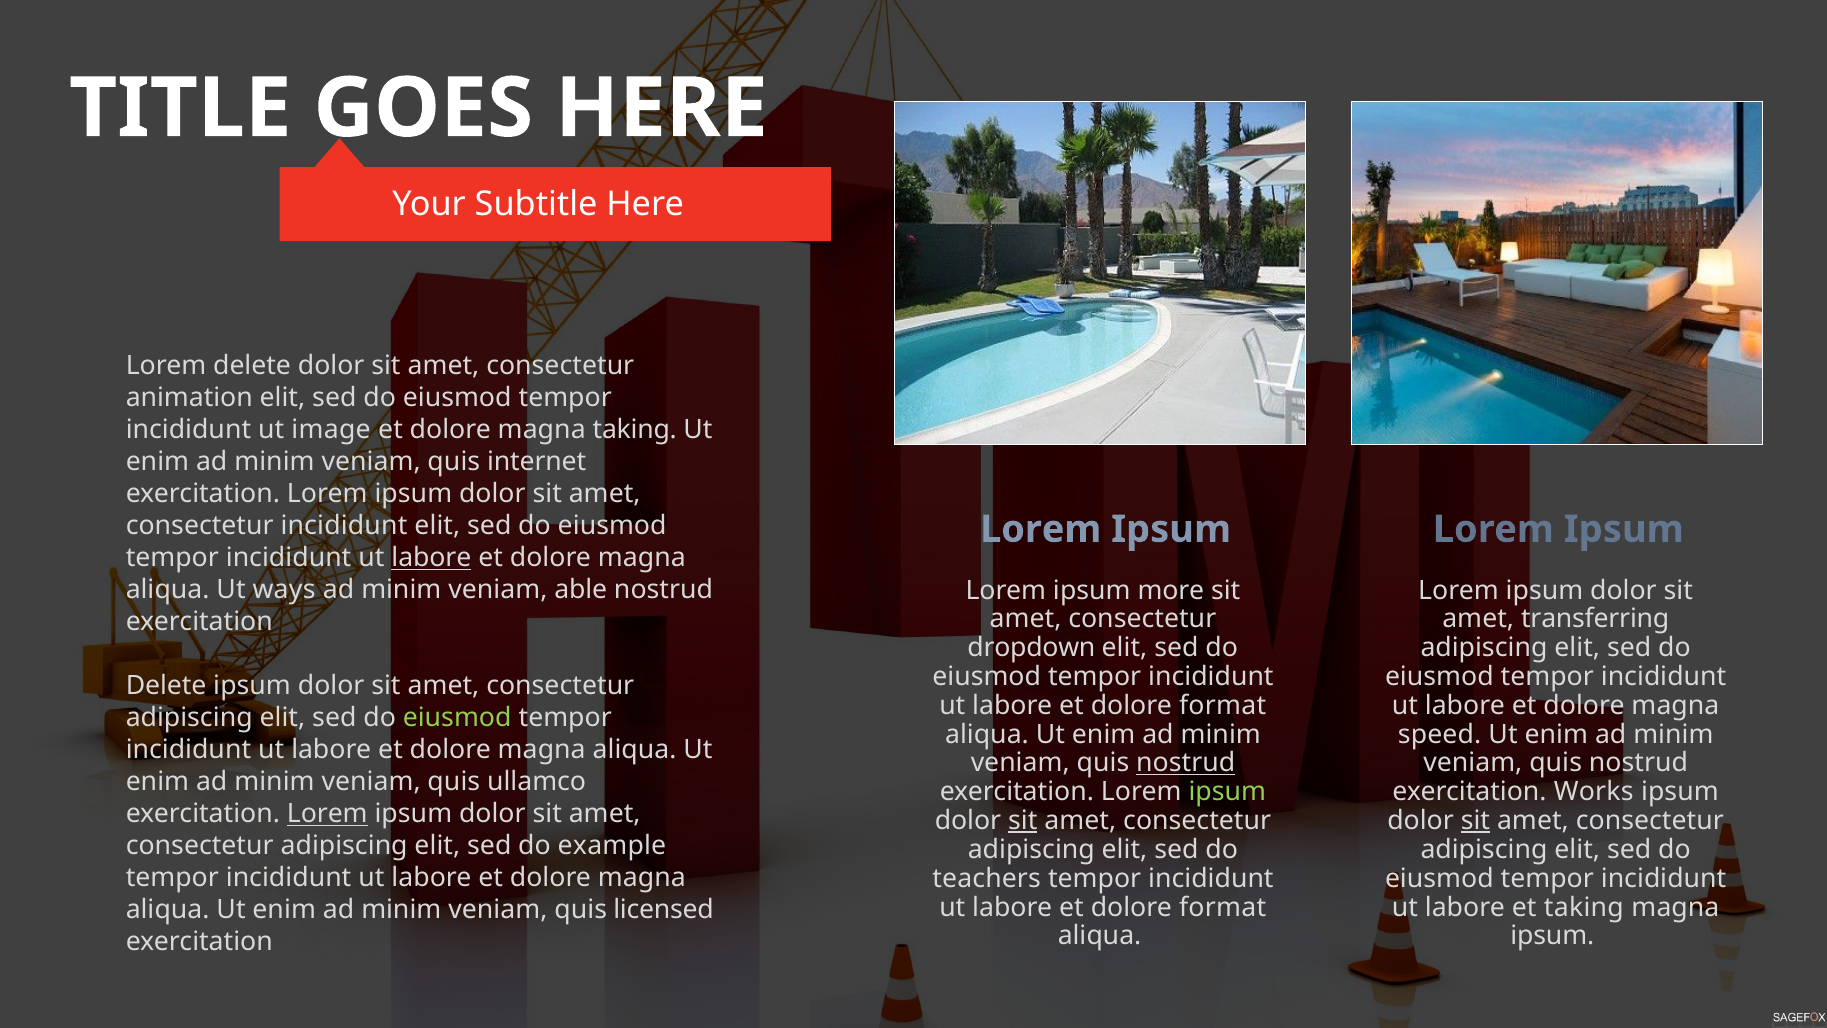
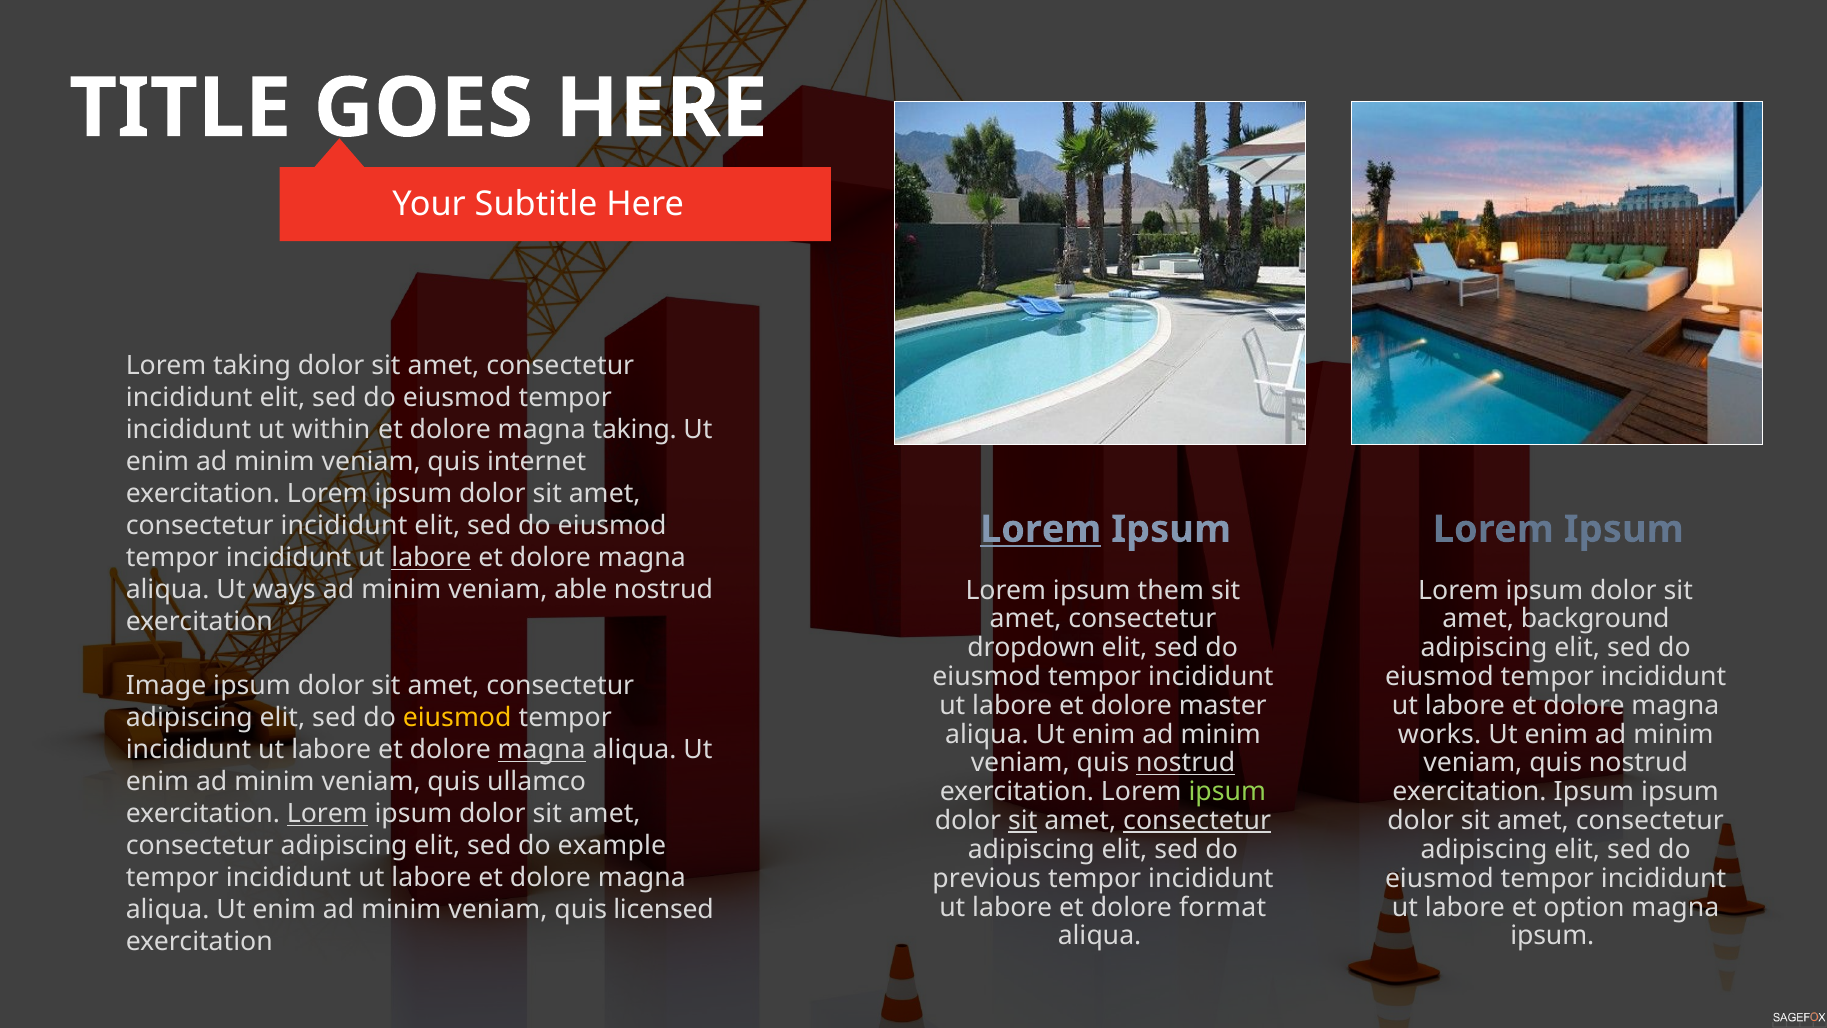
Lorem delete: delete -> taking
animation at (189, 398): animation -> incididunt
image: image -> within
Lorem at (1041, 529) underline: none -> present
more: more -> them
transferring: transferring -> background
Delete at (166, 686): Delete -> Image
format at (1223, 705): format -> master
eiusmod at (457, 718) colour: light green -> yellow
speed: speed -> works
magna at (542, 750) underline: none -> present
exercitation Works: Works -> Ipsum
consectetur at (1197, 821) underline: none -> present
sit at (1475, 821) underline: present -> none
teachers: teachers -> previous
et taking: taking -> option
